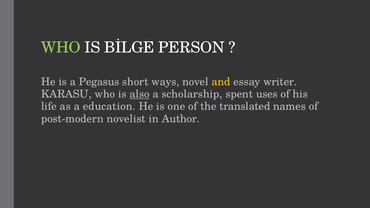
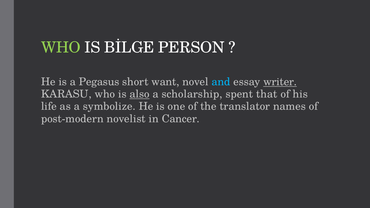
ways: ways -> want
and colour: yellow -> light blue
writer underline: none -> present
uses: uses -> that
education: education -> symbolize
translated: translated -> translator
Author: Author -> Cancer
